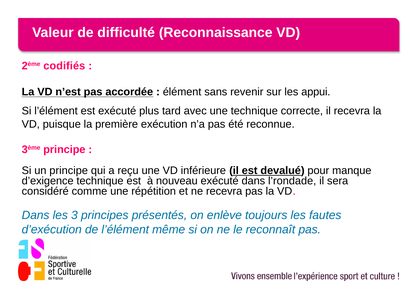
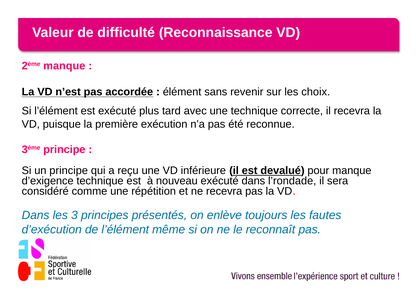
2ème codifiés: codifiés -> manque
appui: appui -> choix
